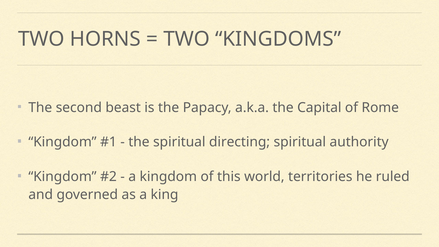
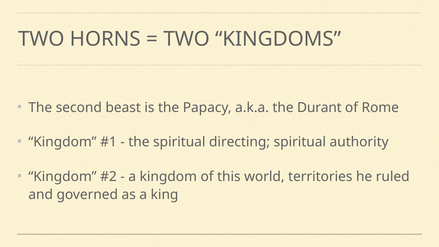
Capital: Capital -> Durant
